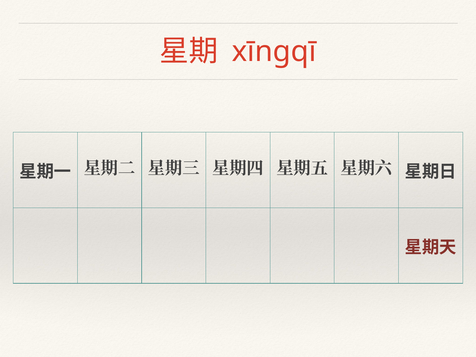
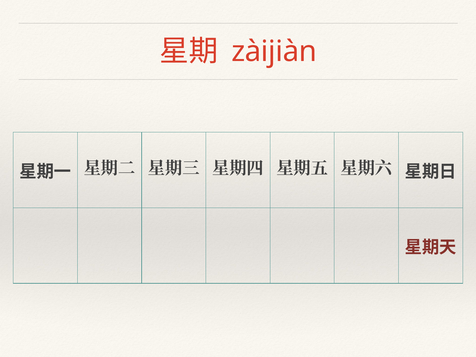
xīngqī: xīngqī -> zàijiàn
